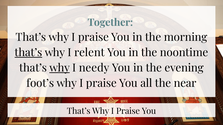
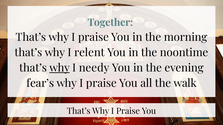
that’s at (28, 53) underline: present -> none
foot’s: foot’s -> fear’s
near: near -> walk
